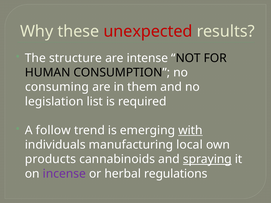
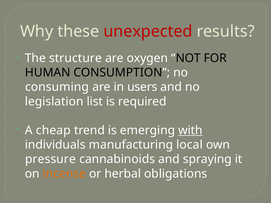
intense: intense -> oxygen
them: them -> users
follow: follow -> cheap
products: products -> pressure
spraying underline: present -> none
incense colour: purple -> orange
regulations: regulations -> obligations
